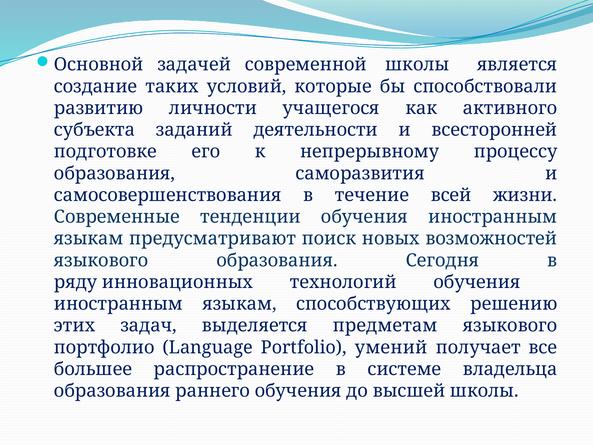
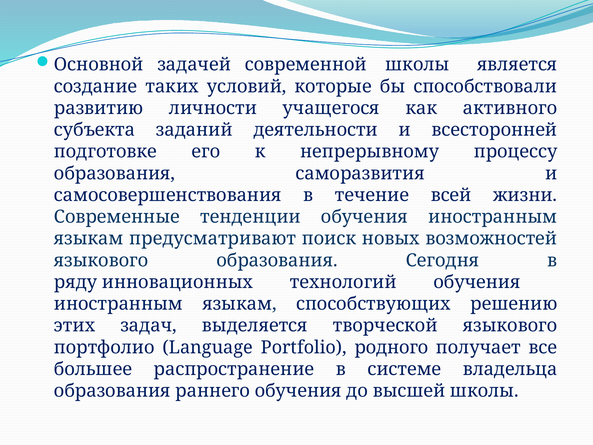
предметам: предметам -> творческой
умений: умений -> родного
